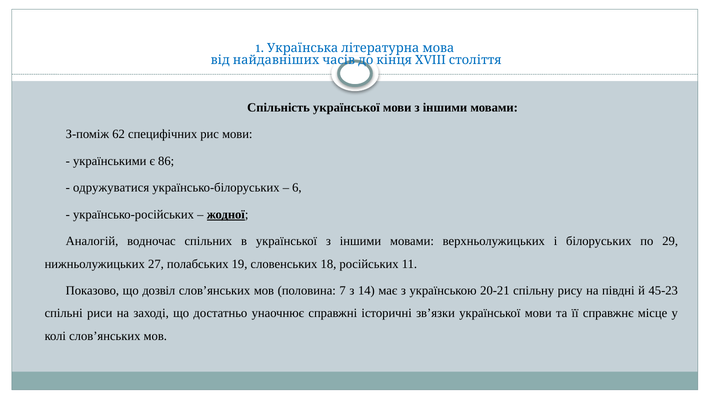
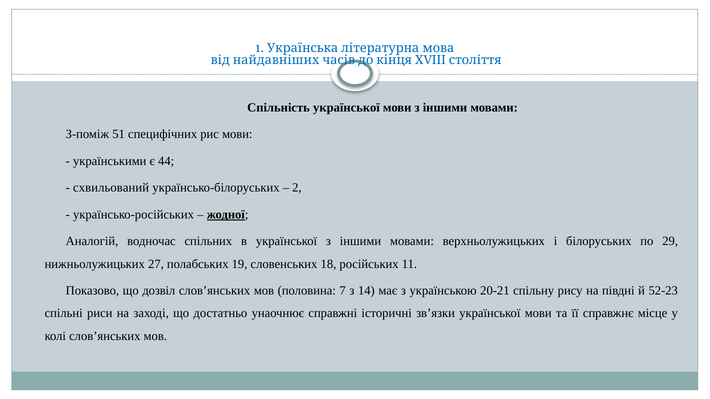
62: 62 -> 51
86: 86 -> 44
одружуватися: одружуватися -> схвильований
6: 6 -> 2
45-23: 45-23 -> 52-23
